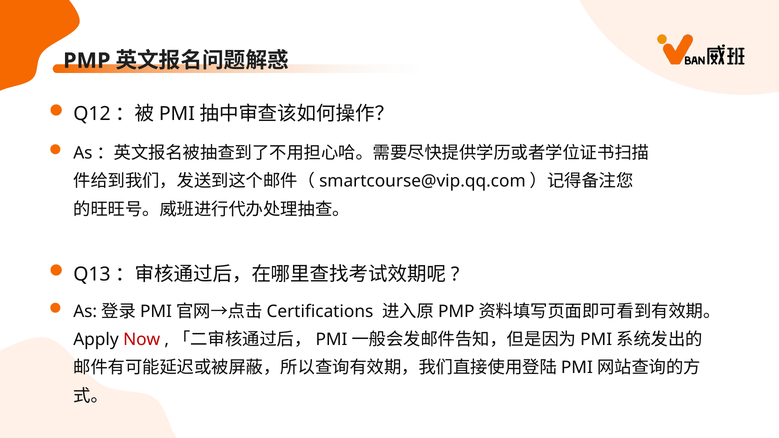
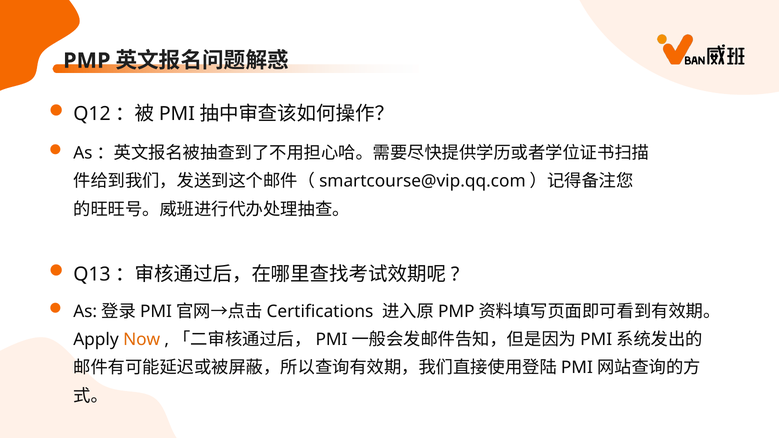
Now colour: red -> orange
